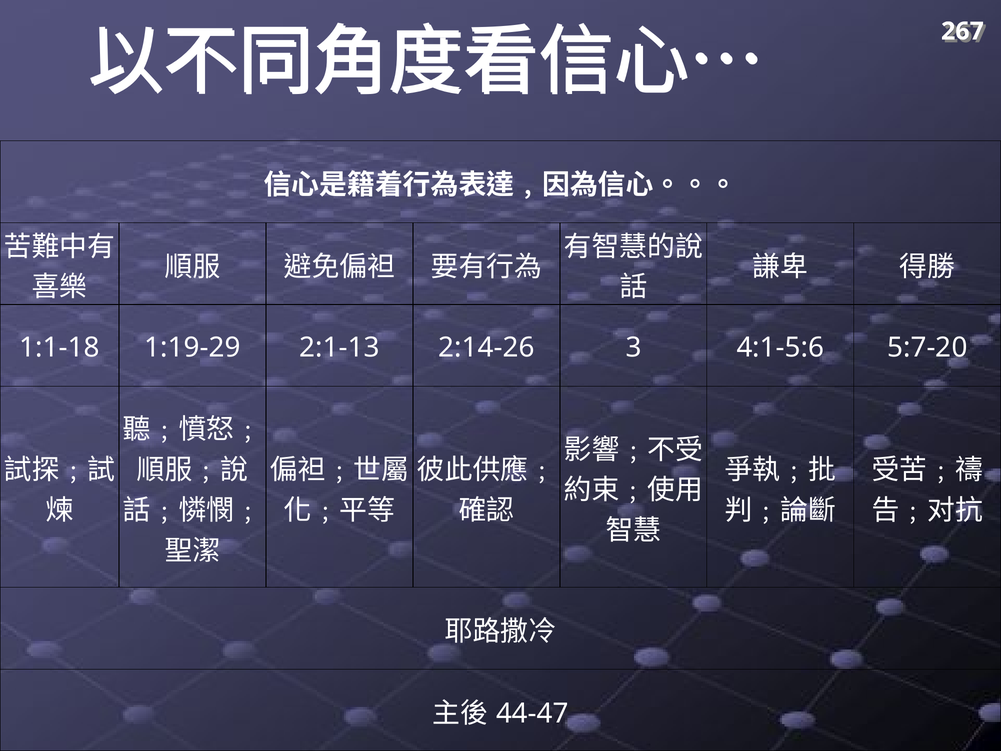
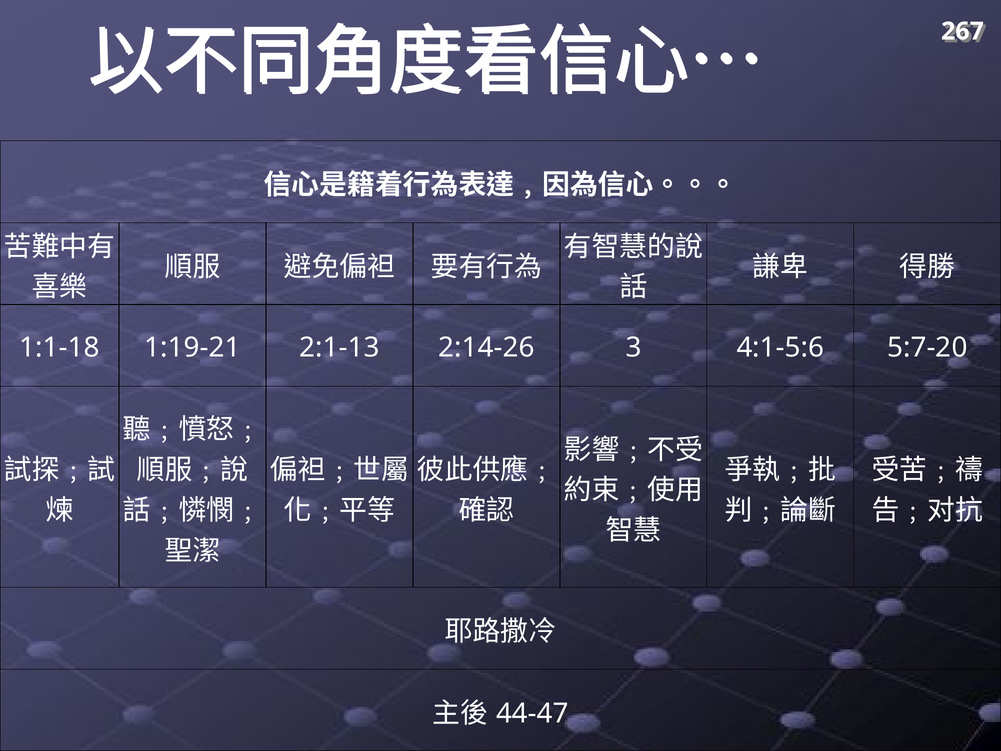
1:19-29: 1:19-29 -> 1:19-21
